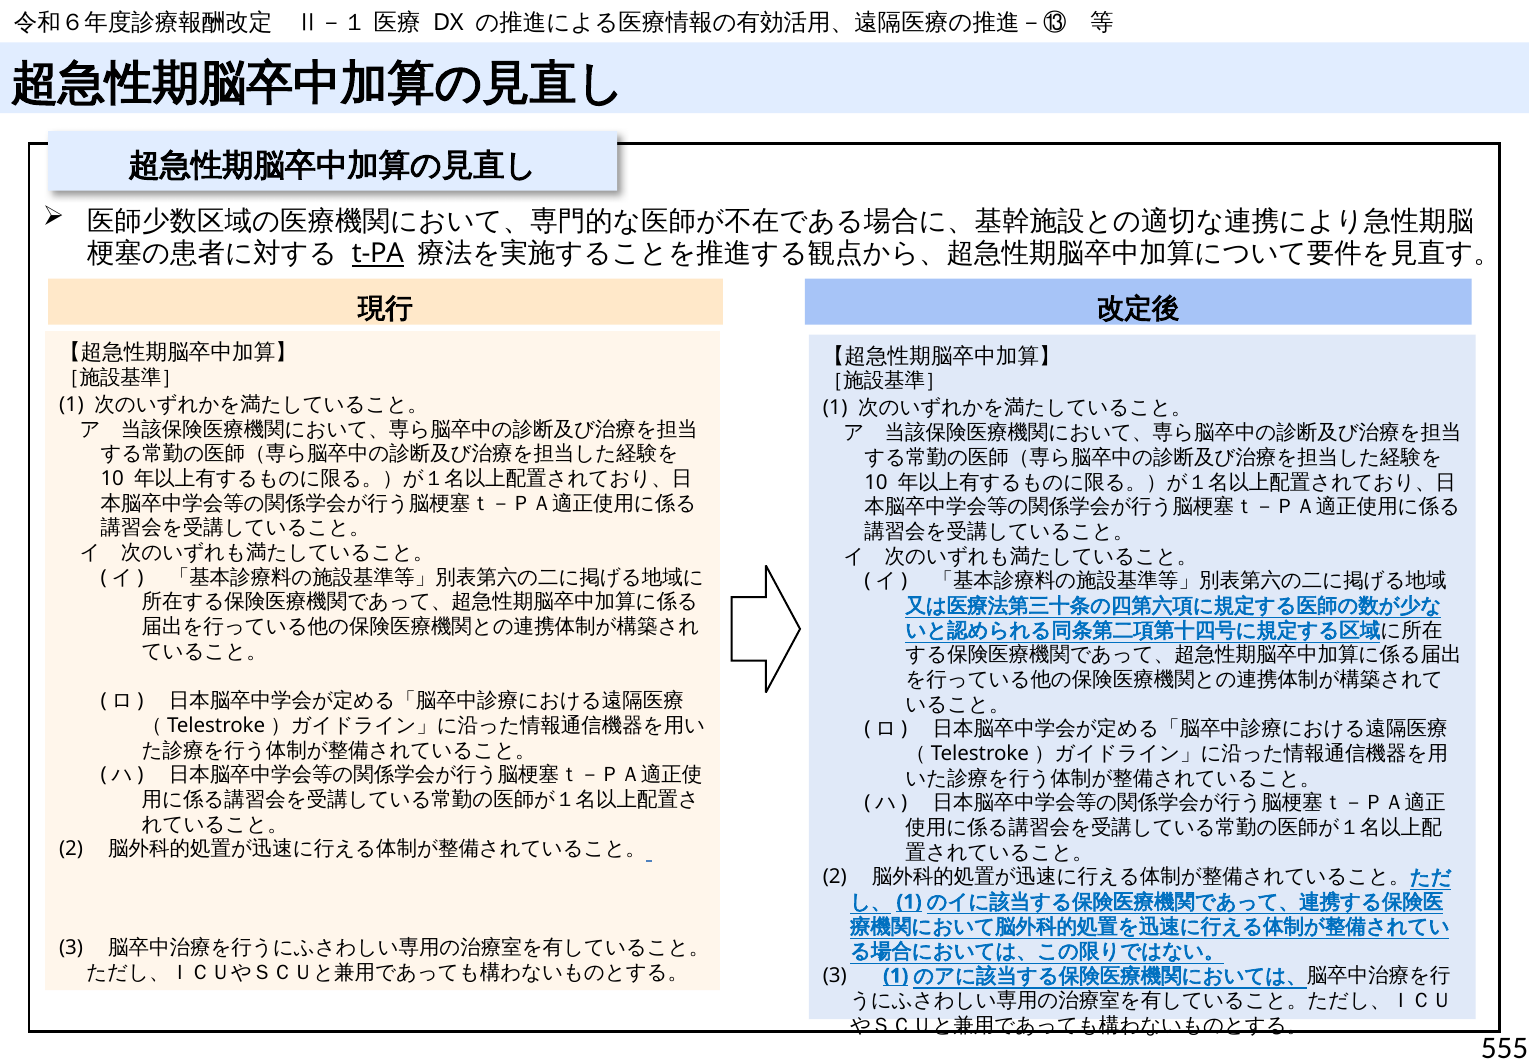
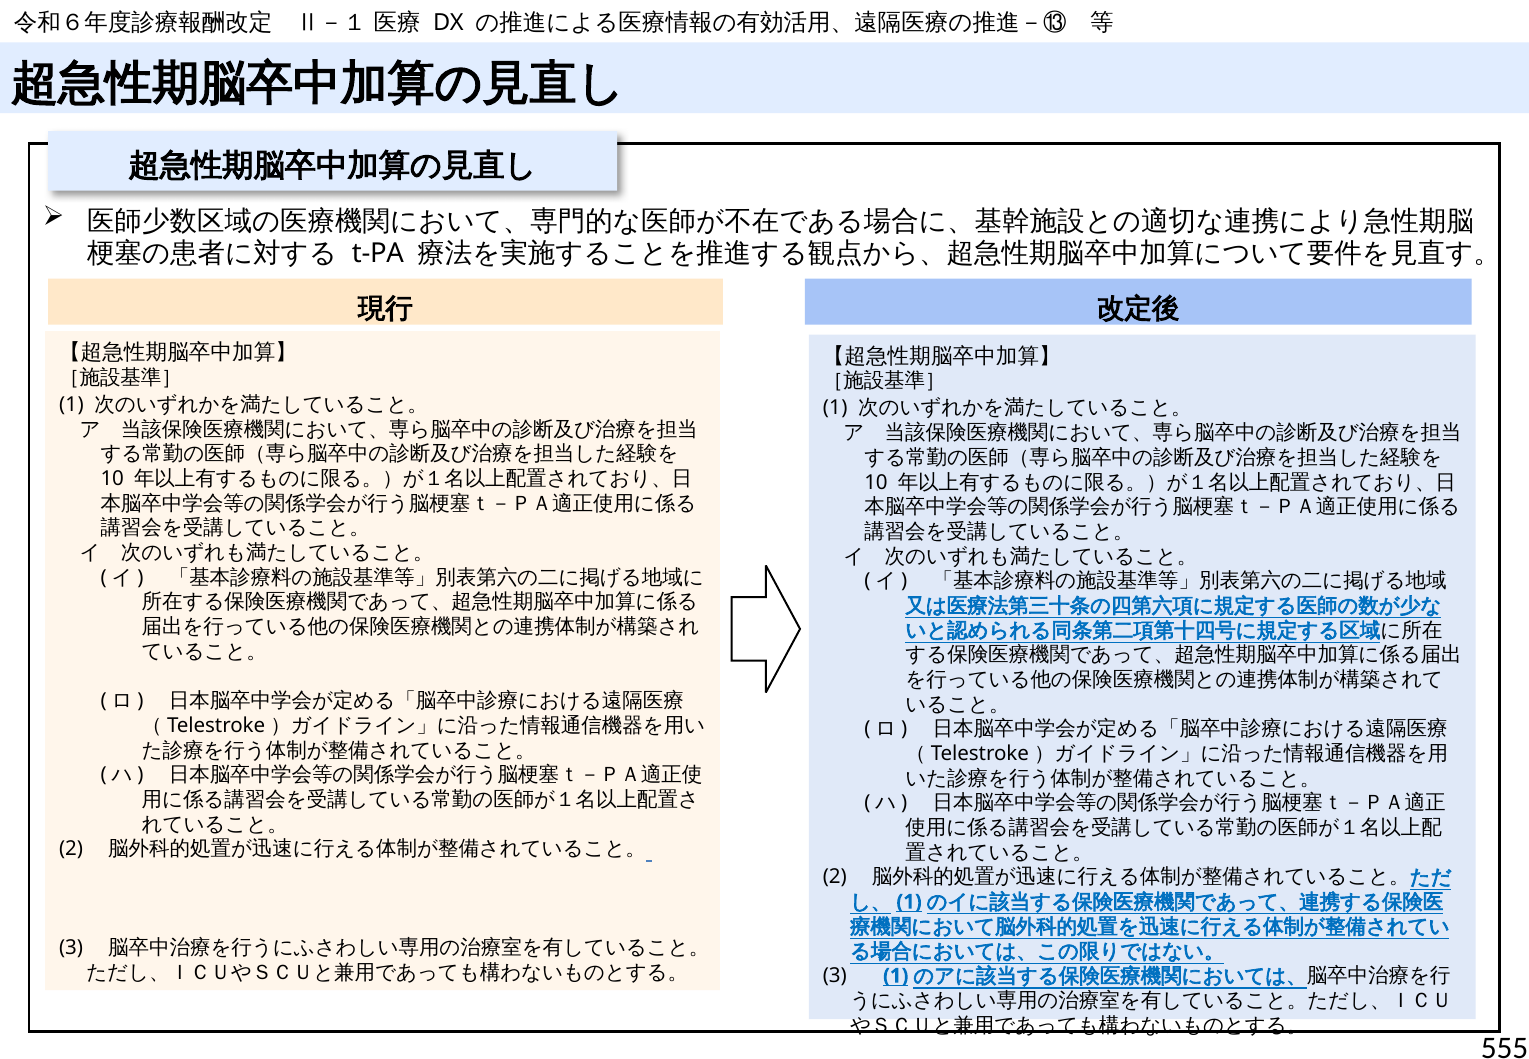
t-PA underline: present -> none
